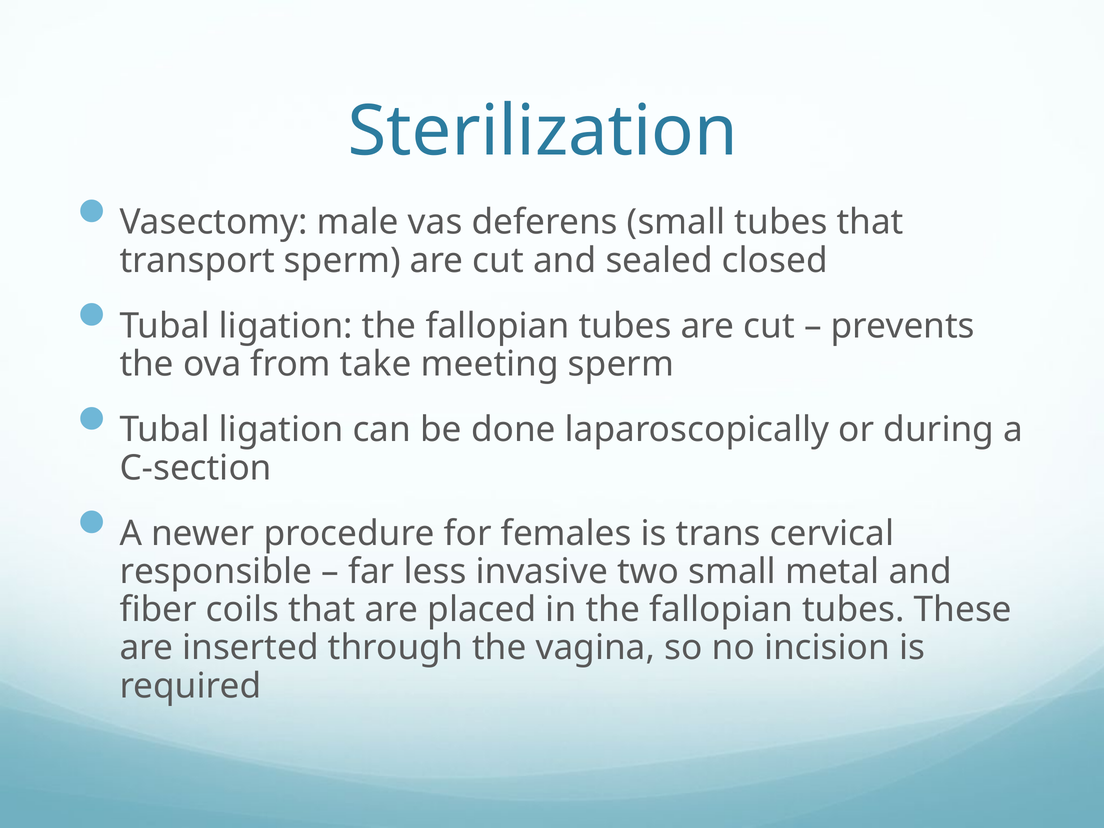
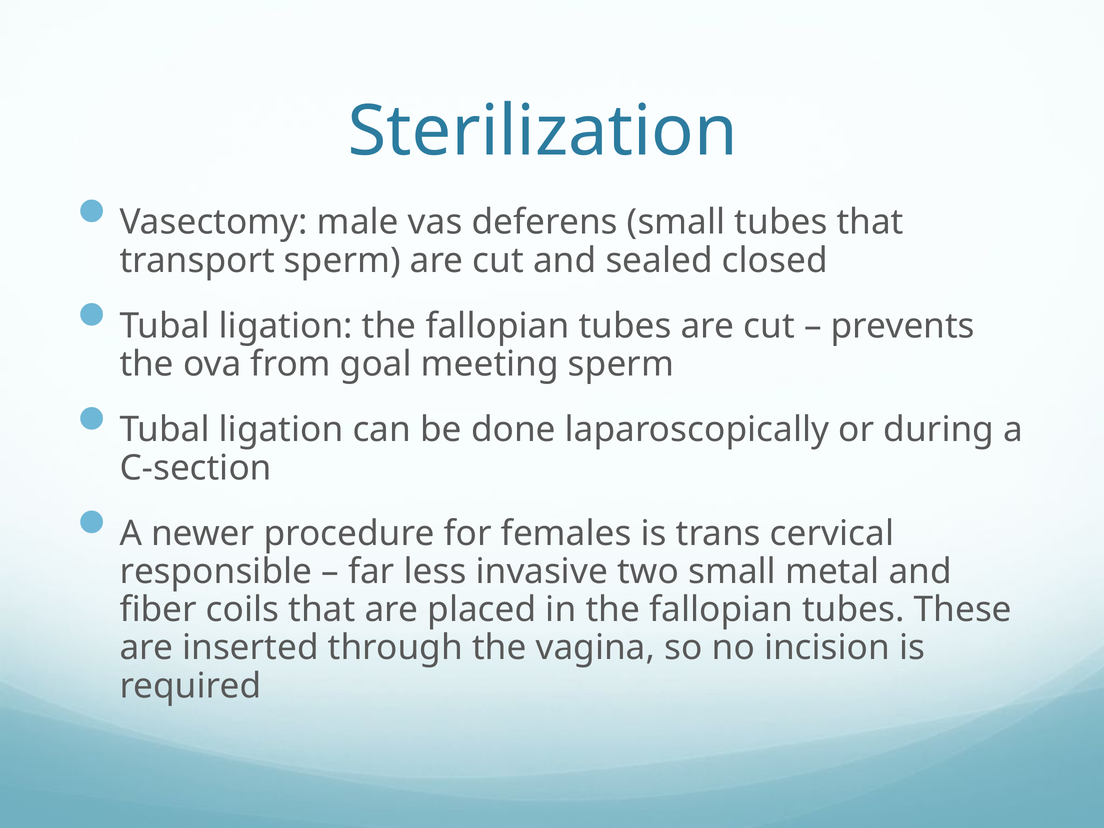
take: take -> goal
